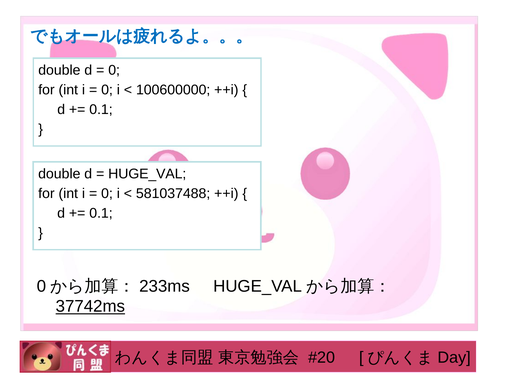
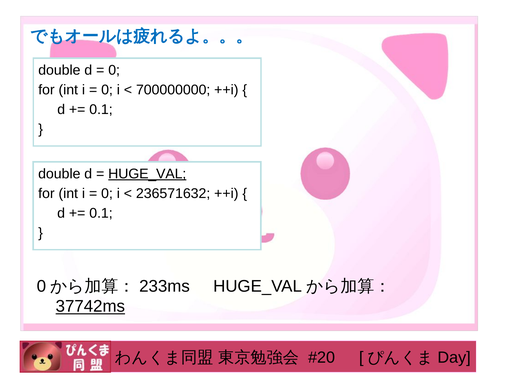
100600000: 100600000 -> 700000000
HUGE_VAL at (147, 174) underline: none -> present
581037488: 581037488 -> 236571632
